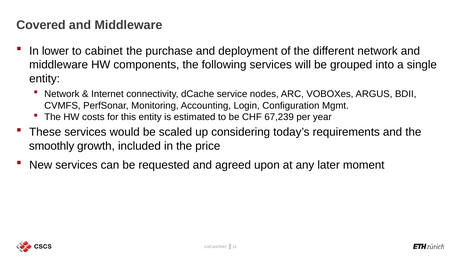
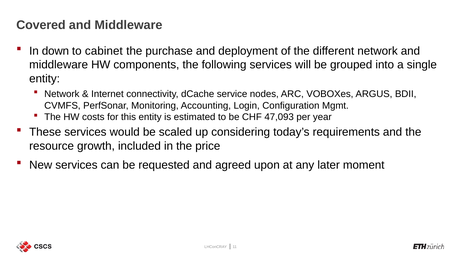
lower: lower -> down
67,239: 67,239 -> 47,093
smoothly: smoothly -> resource
